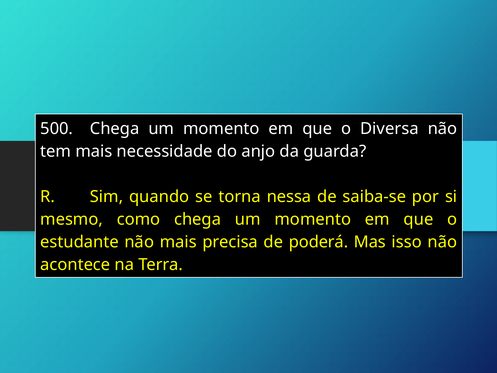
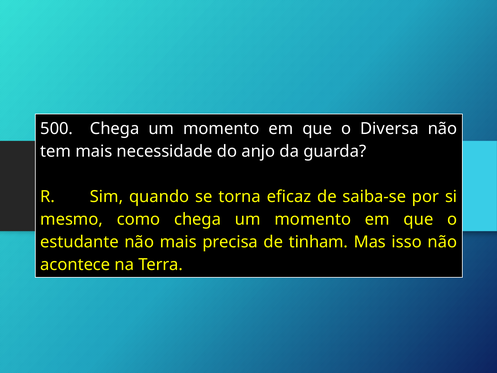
nessa: nessa -> eficaz
poderá: poderá -> tinham
